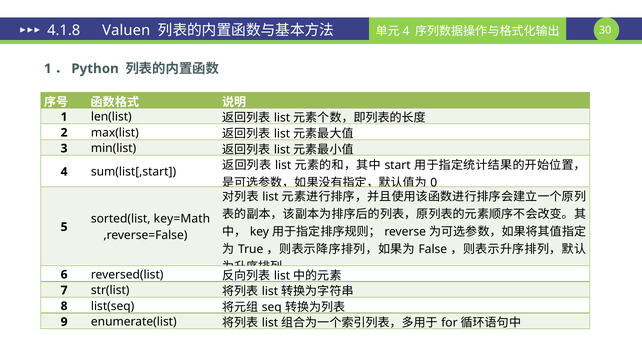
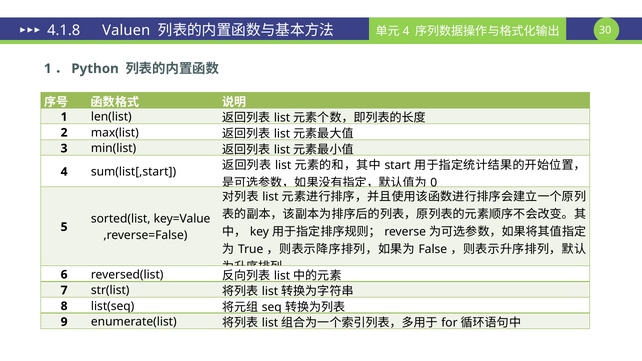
key=Math: key=Math -> key=Value
